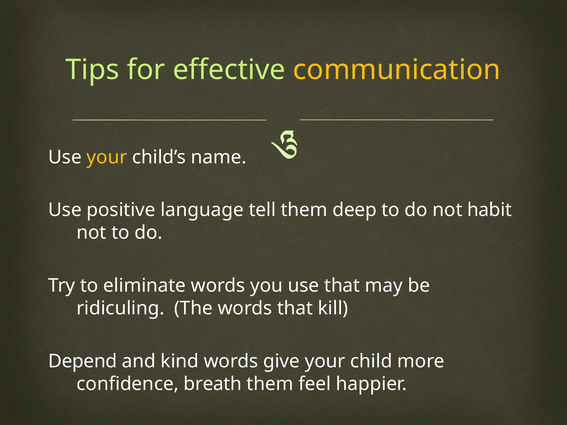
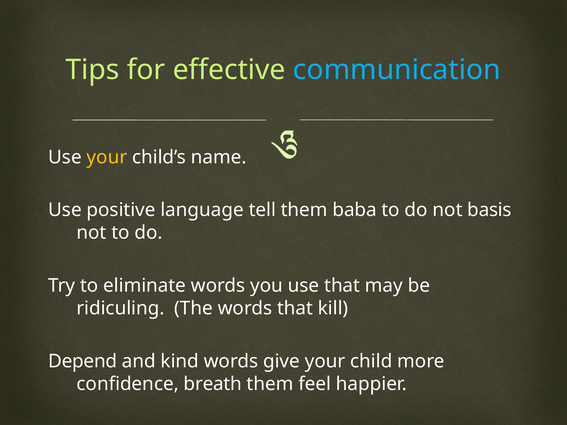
communication colour: yellow -> light blue
deep: deep -> baba
habit: habit -> basis
